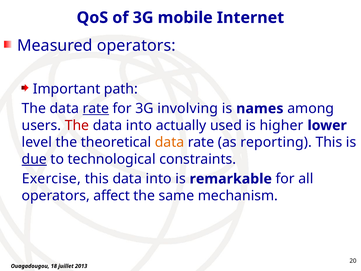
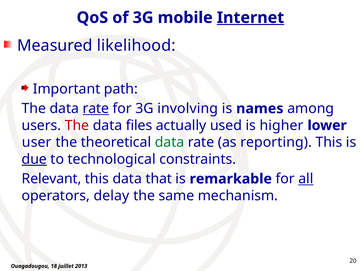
Internet underline: none -> present
Measured operators: operators -> likelihood
into at (139, 125): into -> files
level: level -> user
data at (170, 142) colour: orange -> green
Exercise: Exercise -> Relevant
this data into: into -> that
all underline: none -> present
affect: affect -> delay
